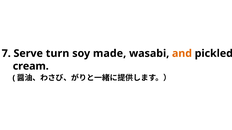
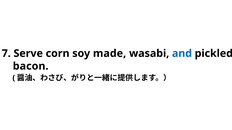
turn: turn -> corn
and colour: orange -> blue
cream: cream -> bacon
